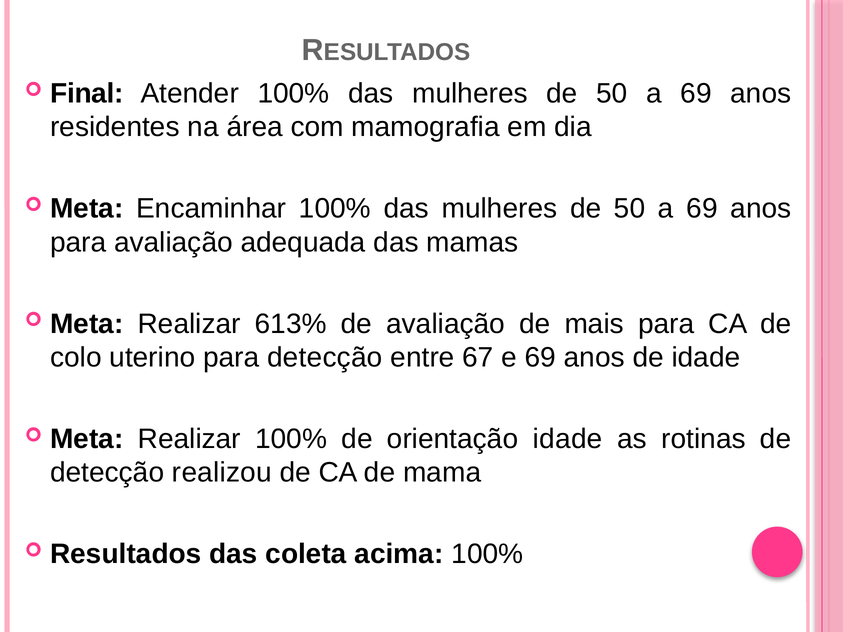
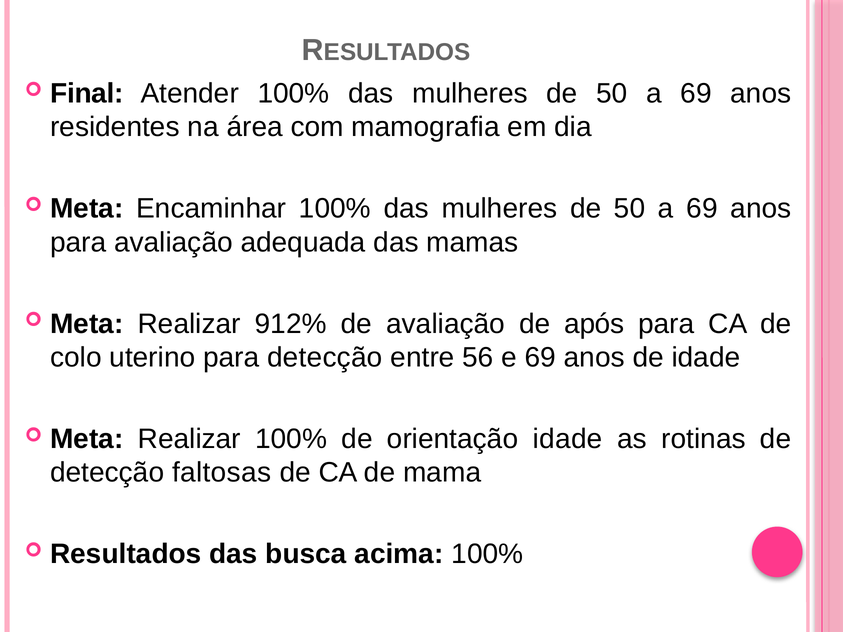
613%: 613% -> 912%
mais: mais -> após
67: 67 -> 56
realizou: realizou -> faltosas
coleta: coleta -> busca
